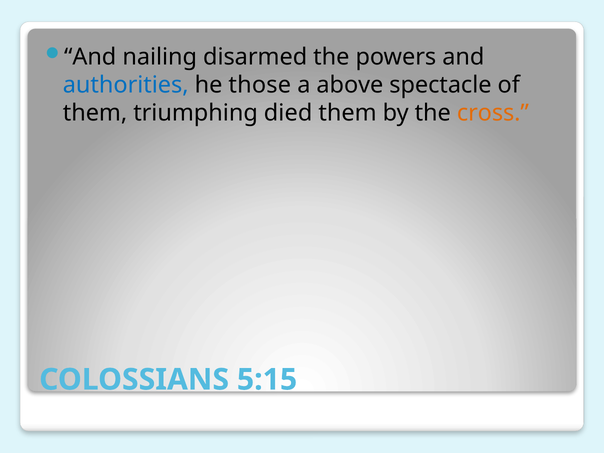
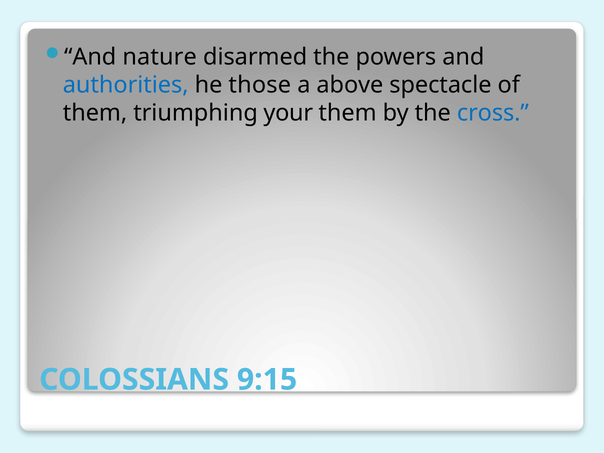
nailing: nailing -> nature
died: died -> your
cross colour: orange -> blue
5:15: 5:15 -> 9:15
